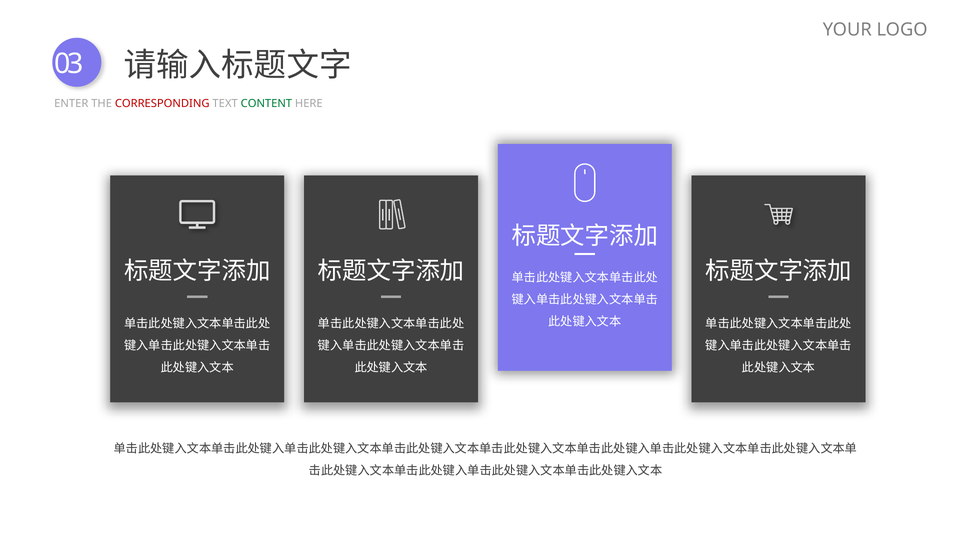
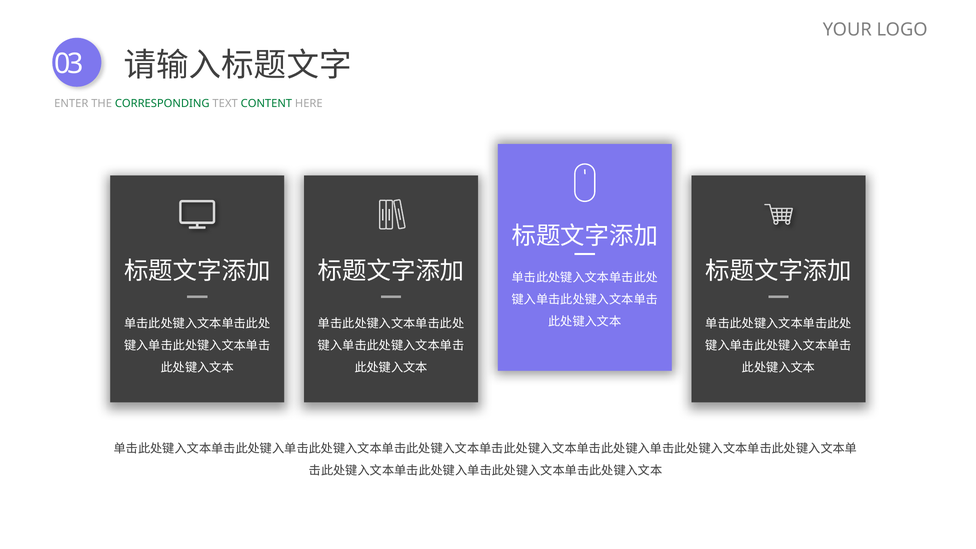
CORRESPONDING colour: red -> green
